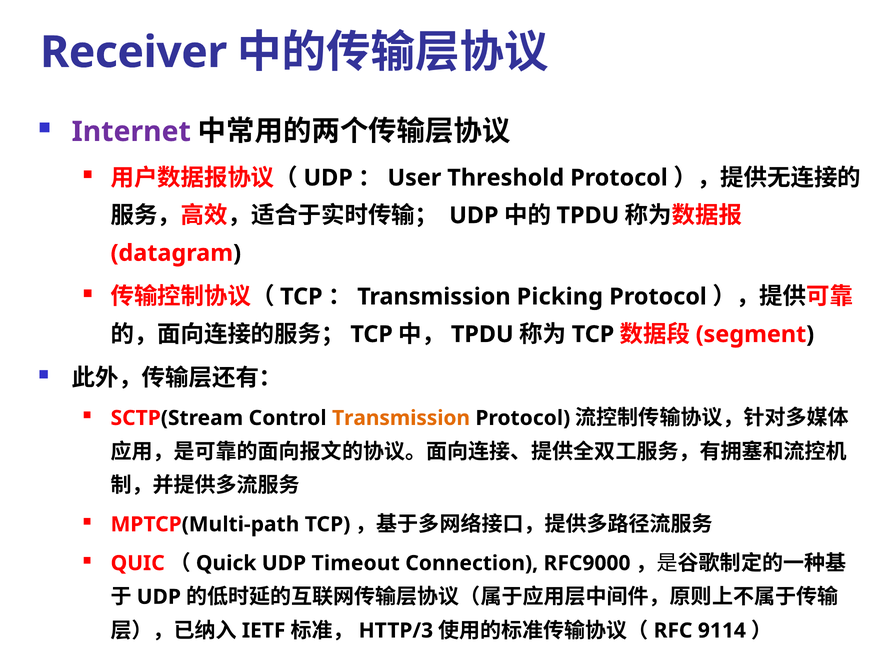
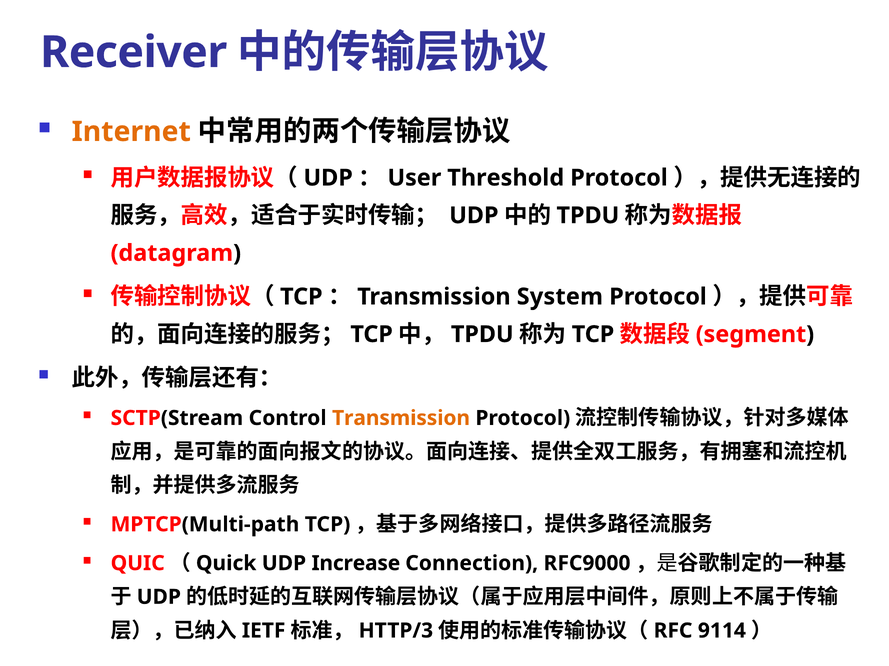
Internet colour: purple -> orange
Picking: Picking -> System
Timeout: Timeout -> Increase
